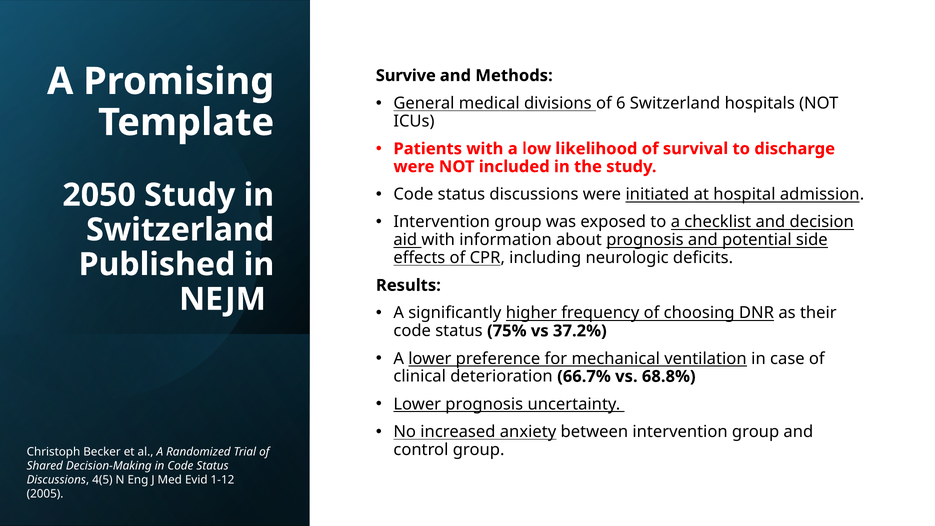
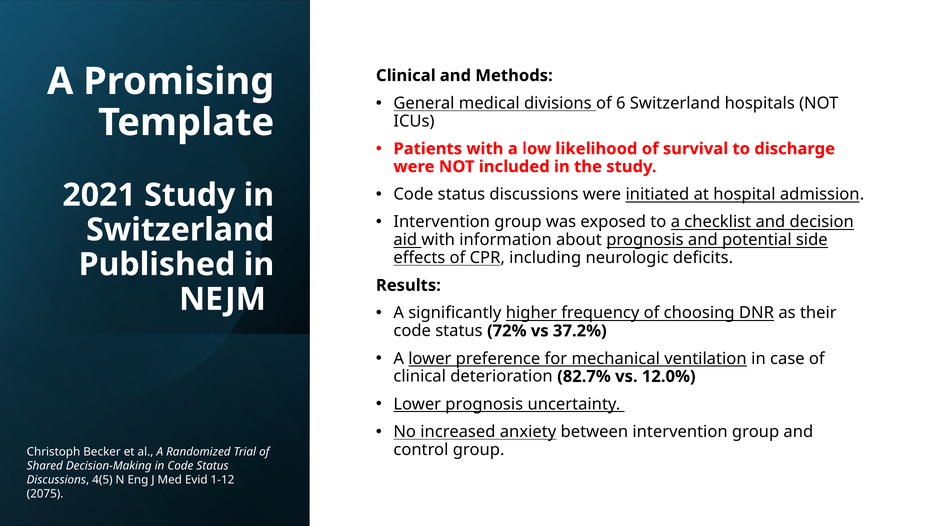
Survive at (406, 76): Survive -> Clinical
2050: 2050 -> 2021
75%: 75% -> 72%
66.7%: 66.7% -> 82.7%
68.8%: 68.8% -> 12.0%
2005: 2005 -> 2075
